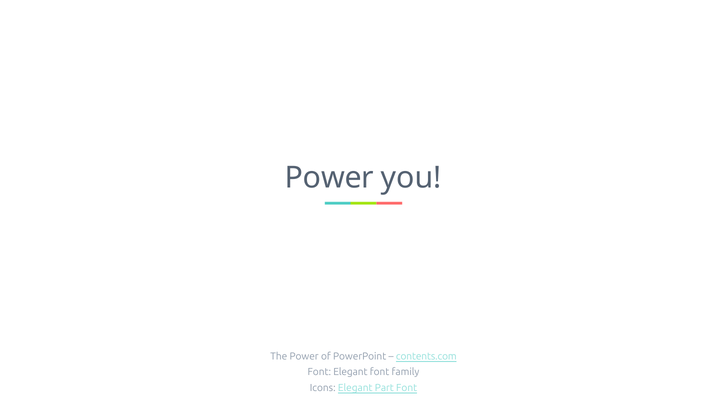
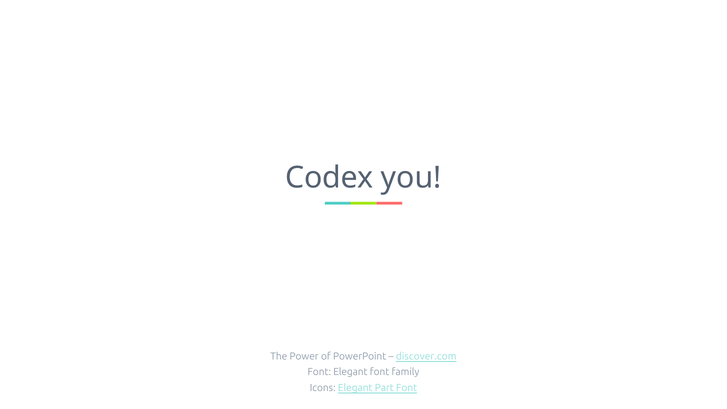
Power at (329, 178): Power -> Codex
contents.com: contents.com -> discover.com
